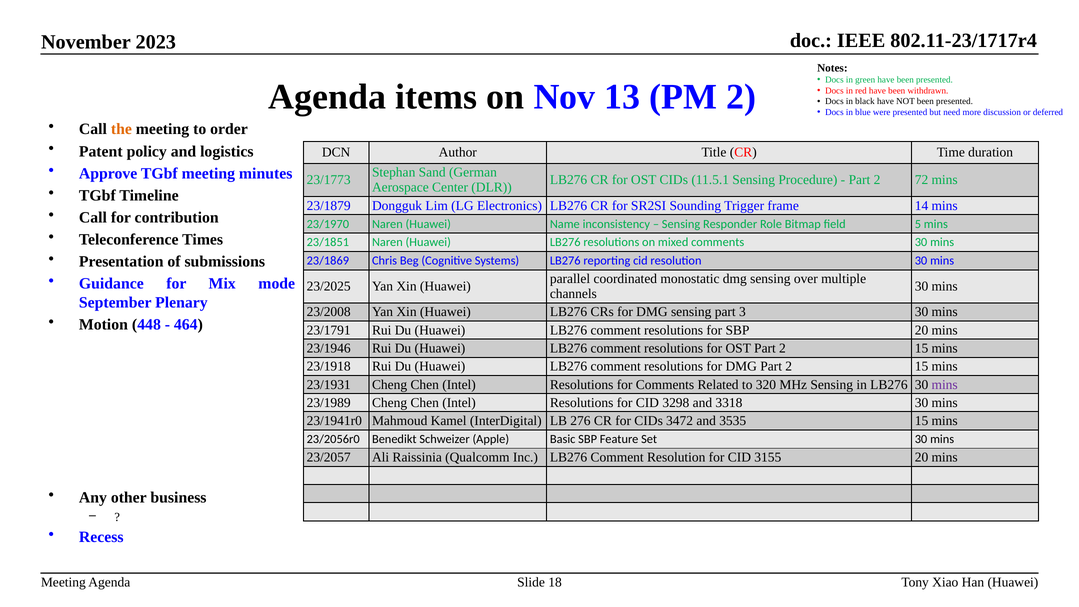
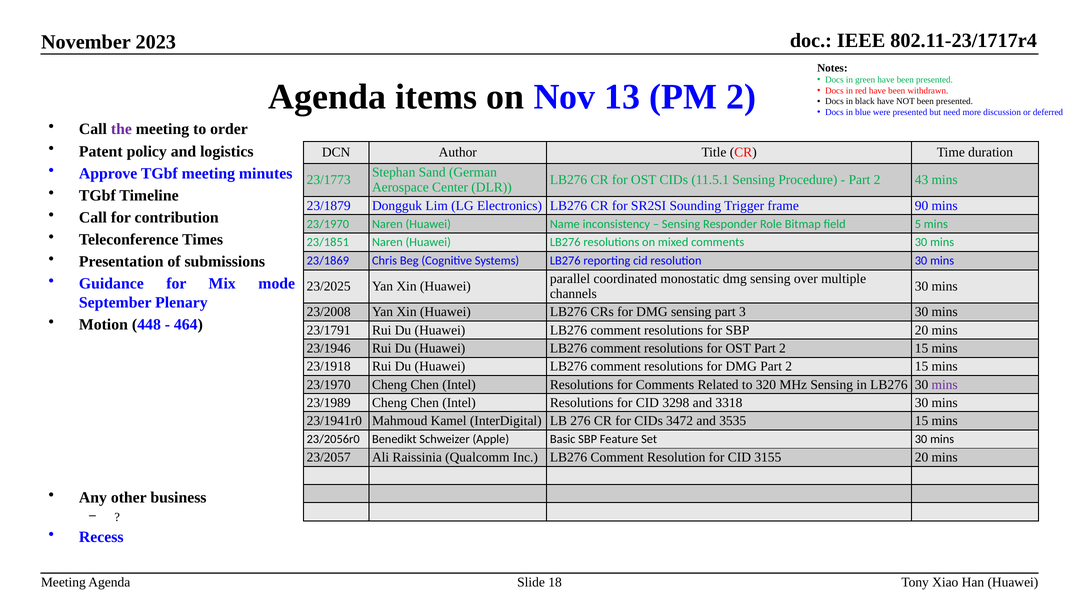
the colour: orange -> purple
72: 72 -> 43
14: 14 -> 90
23/1931 at (329, 385): 23/1931 -> 23/1970
